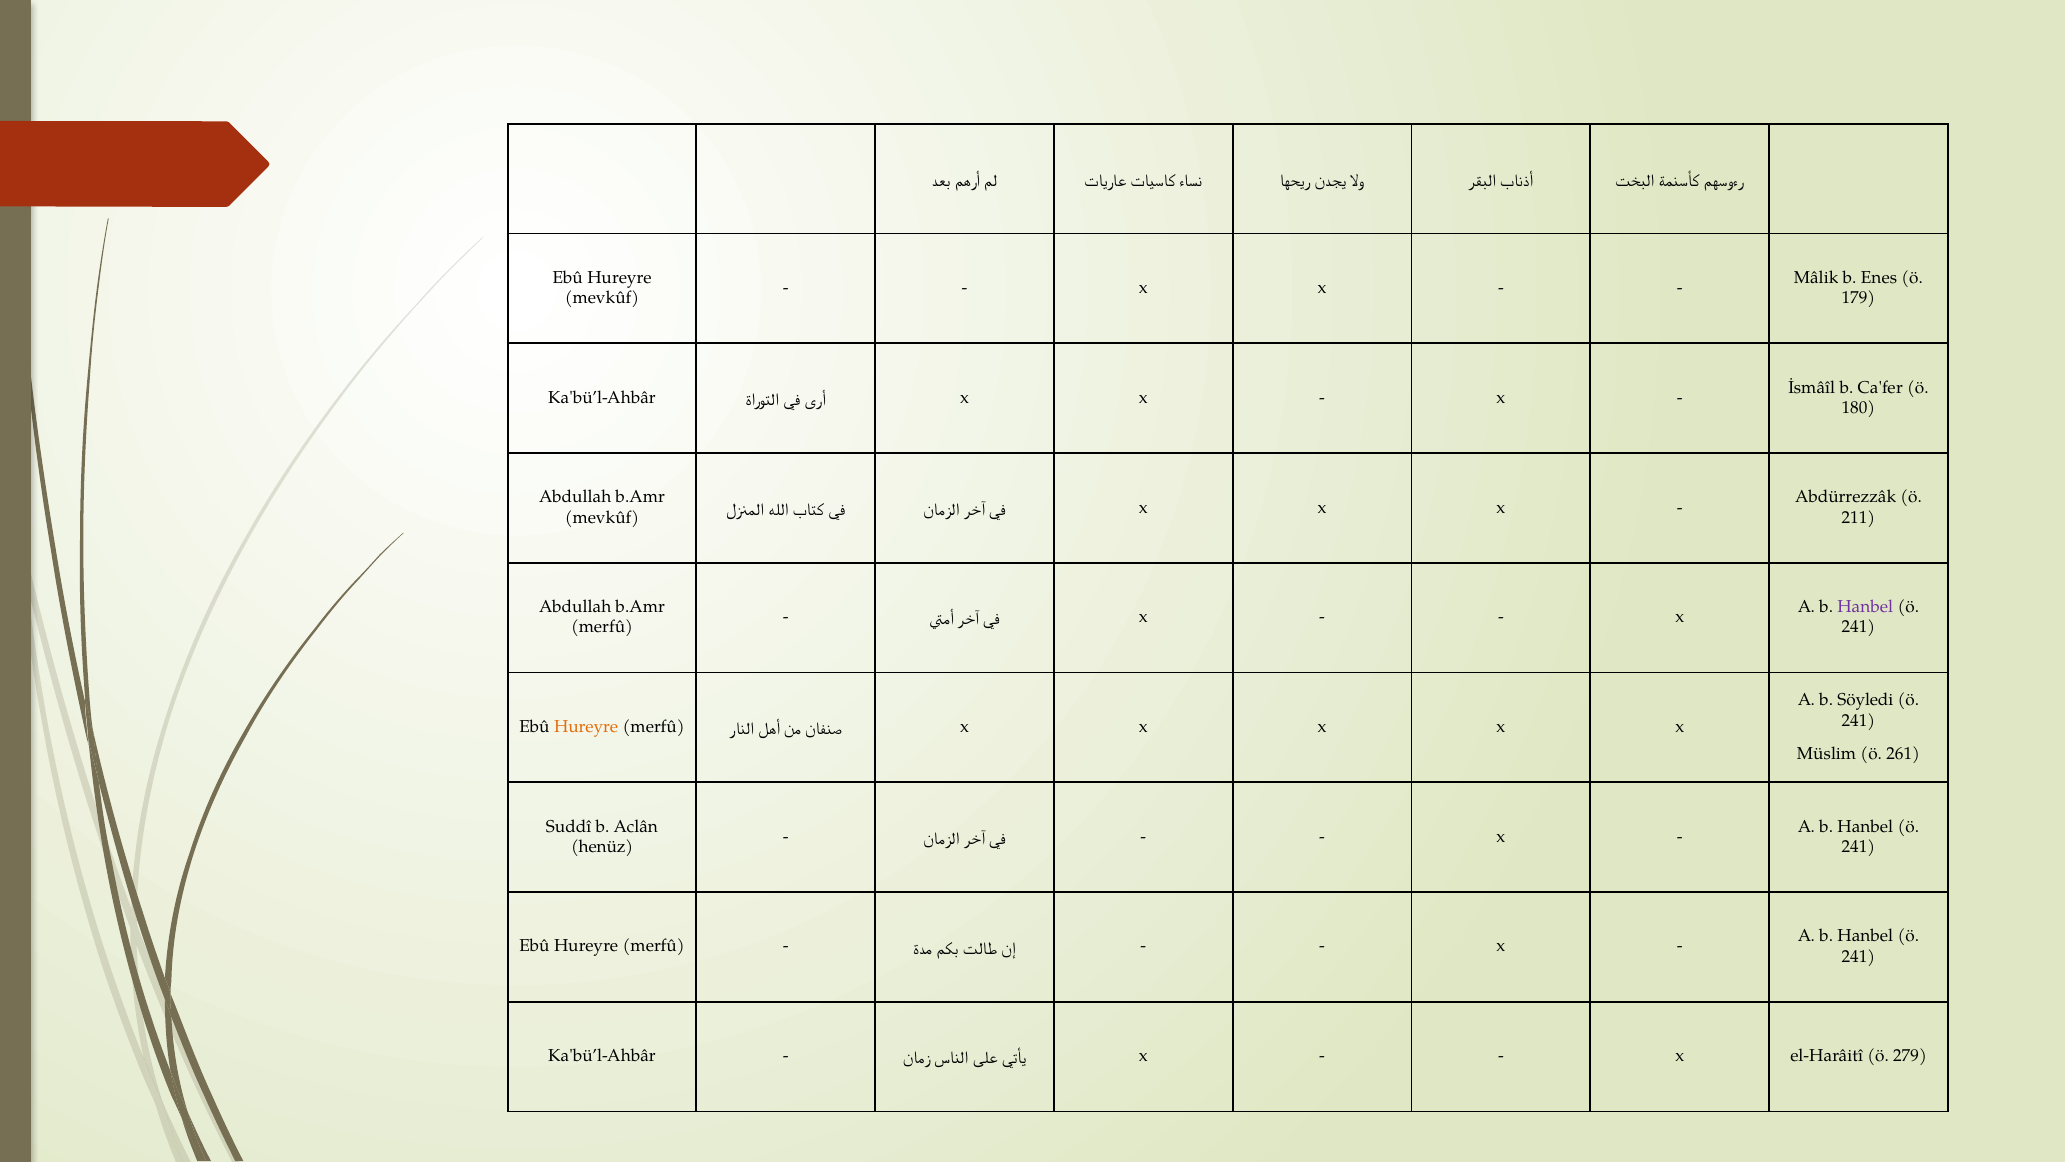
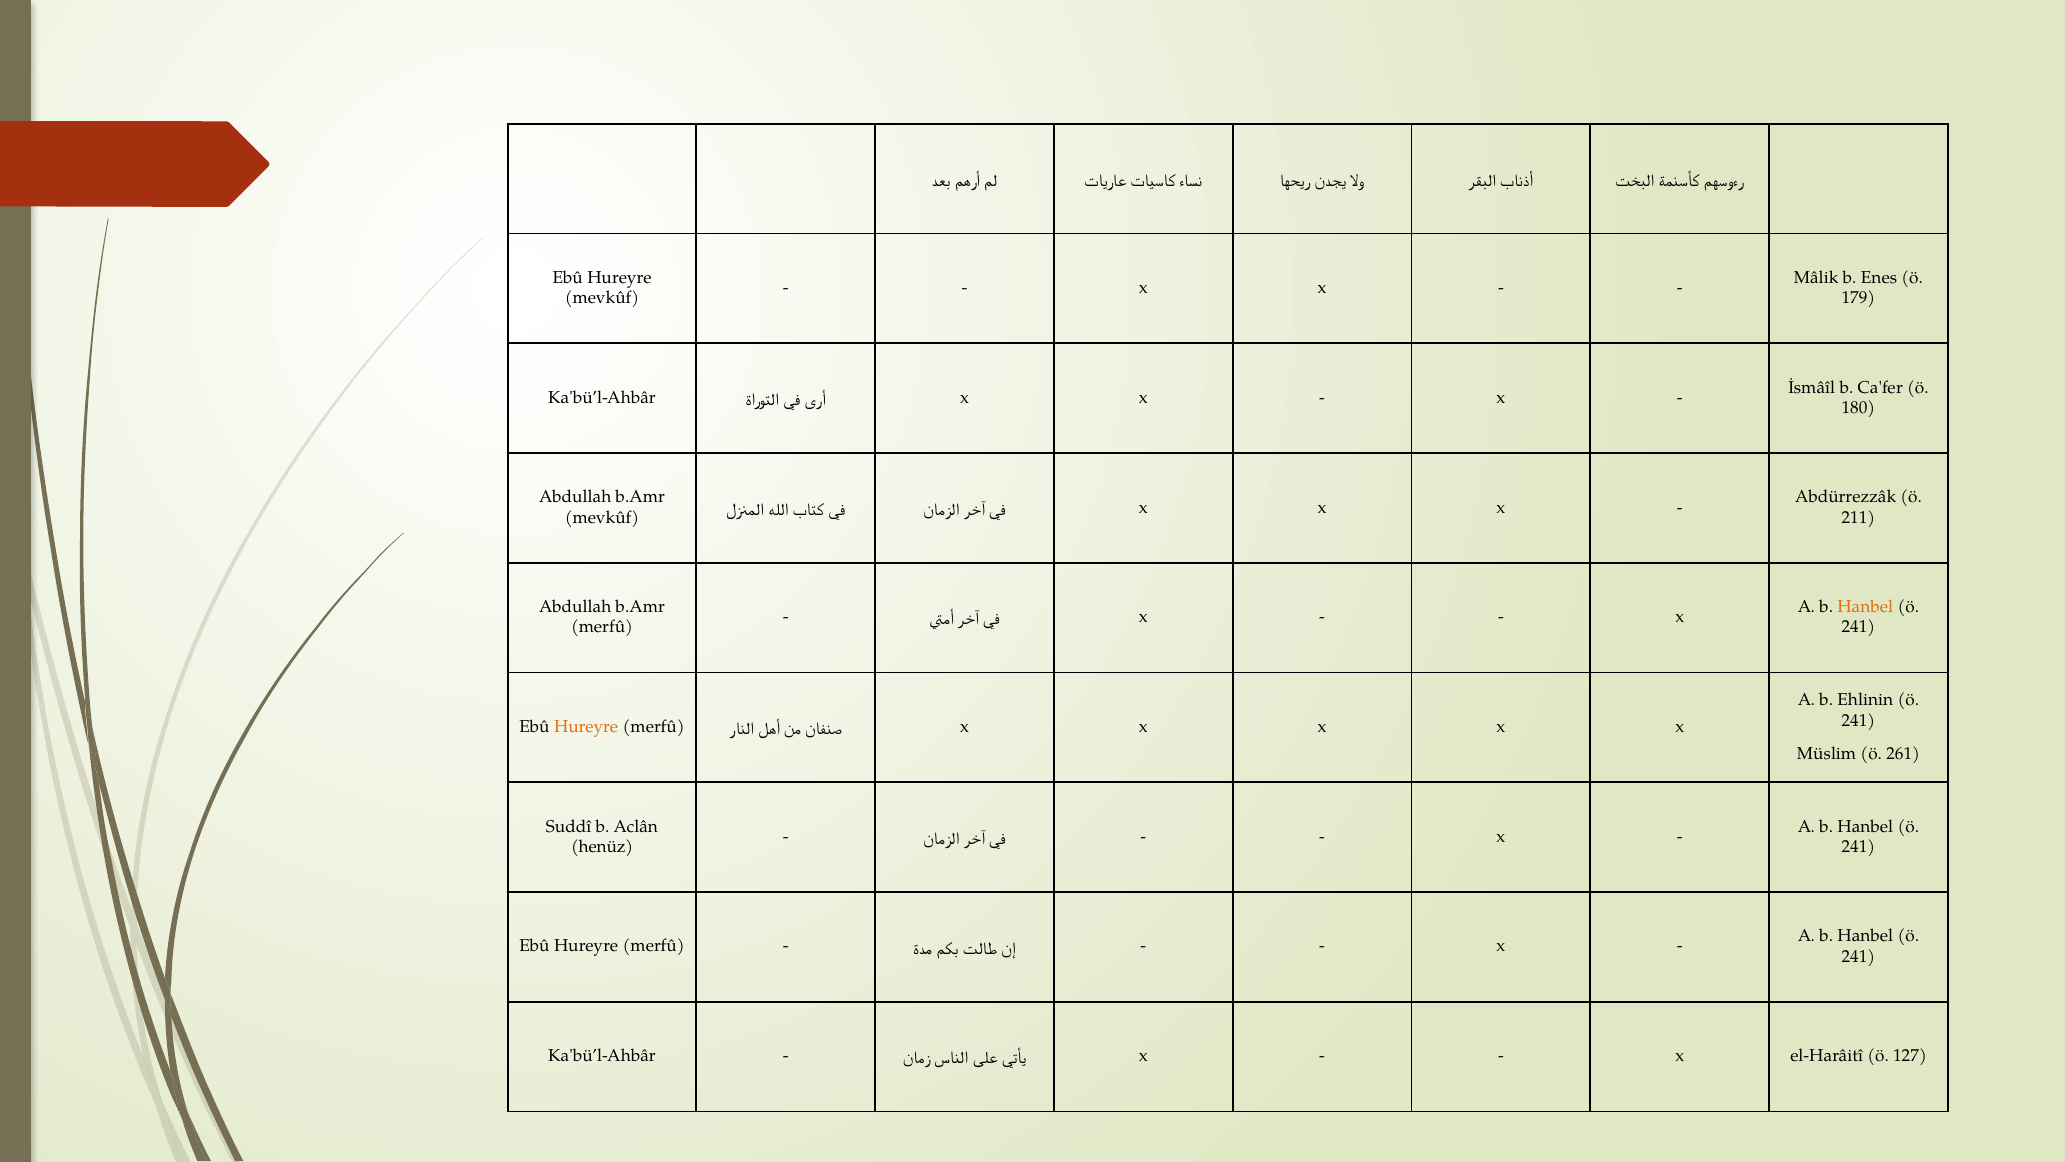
Hanbel at (1865, 607) colour: purple -> orange
Söyledi: Söyledi -> Ehlinin
279: 279 -> 127
